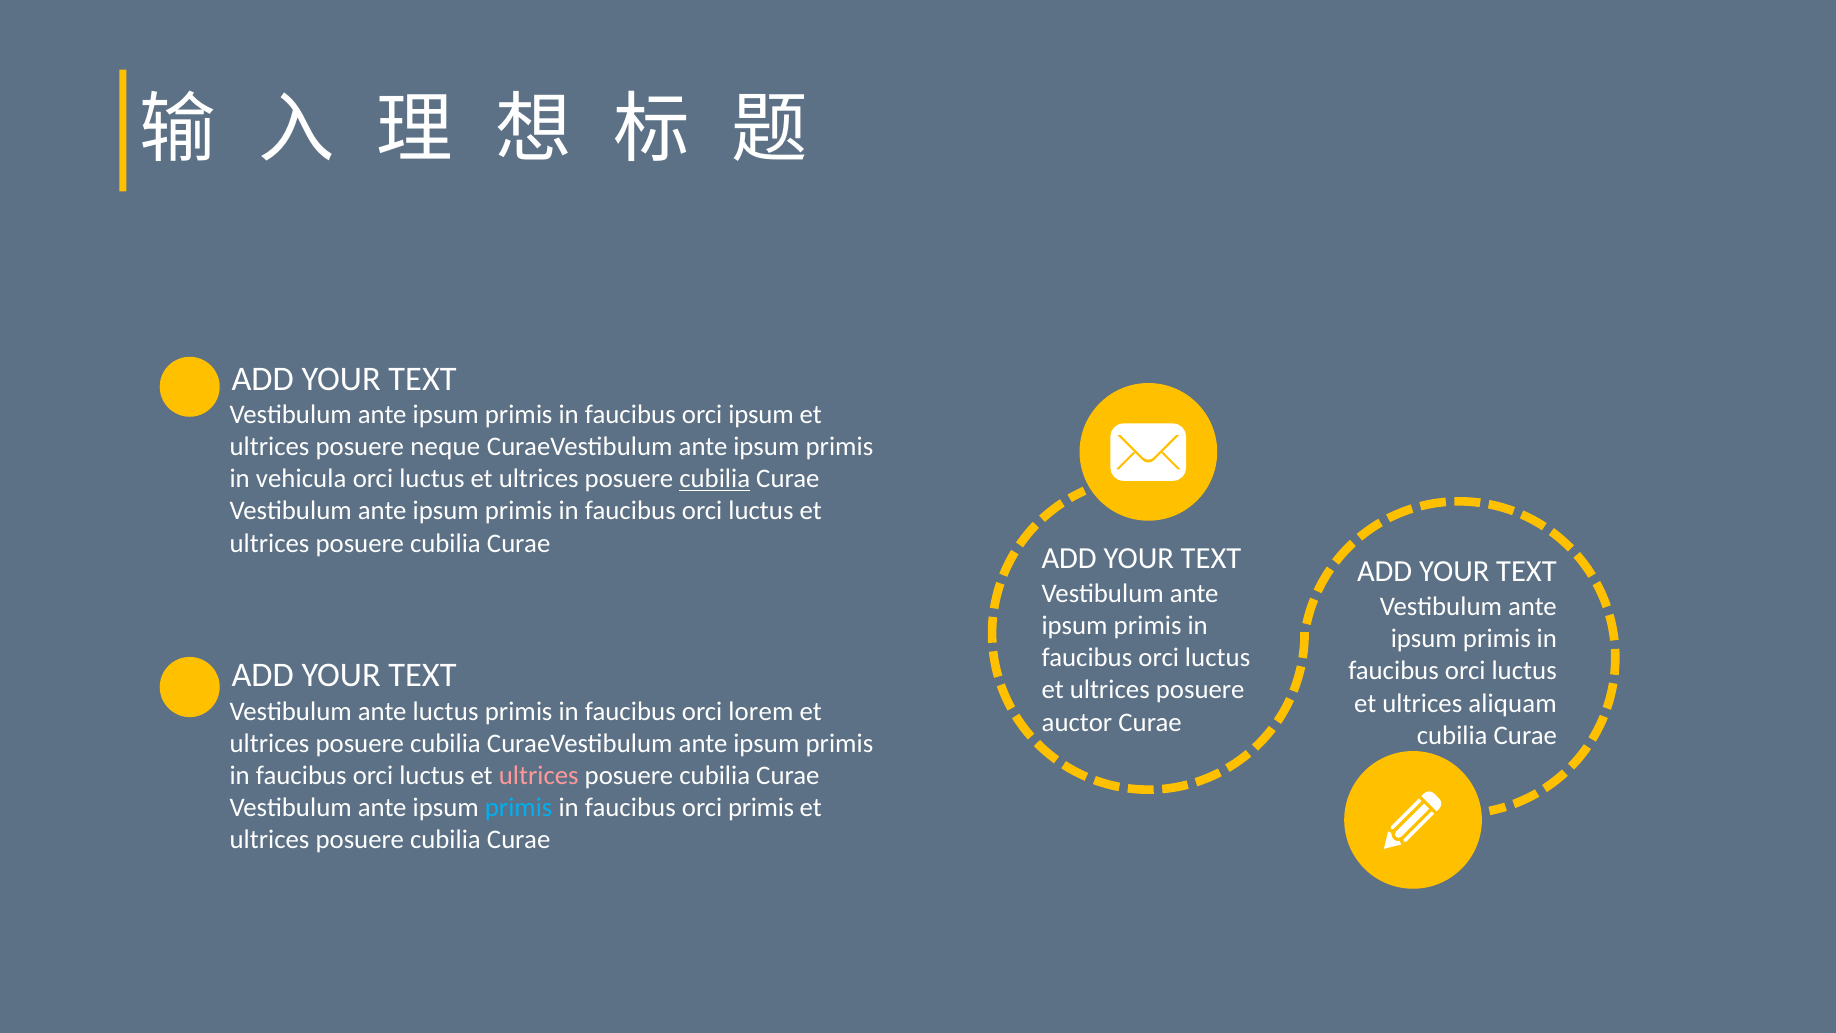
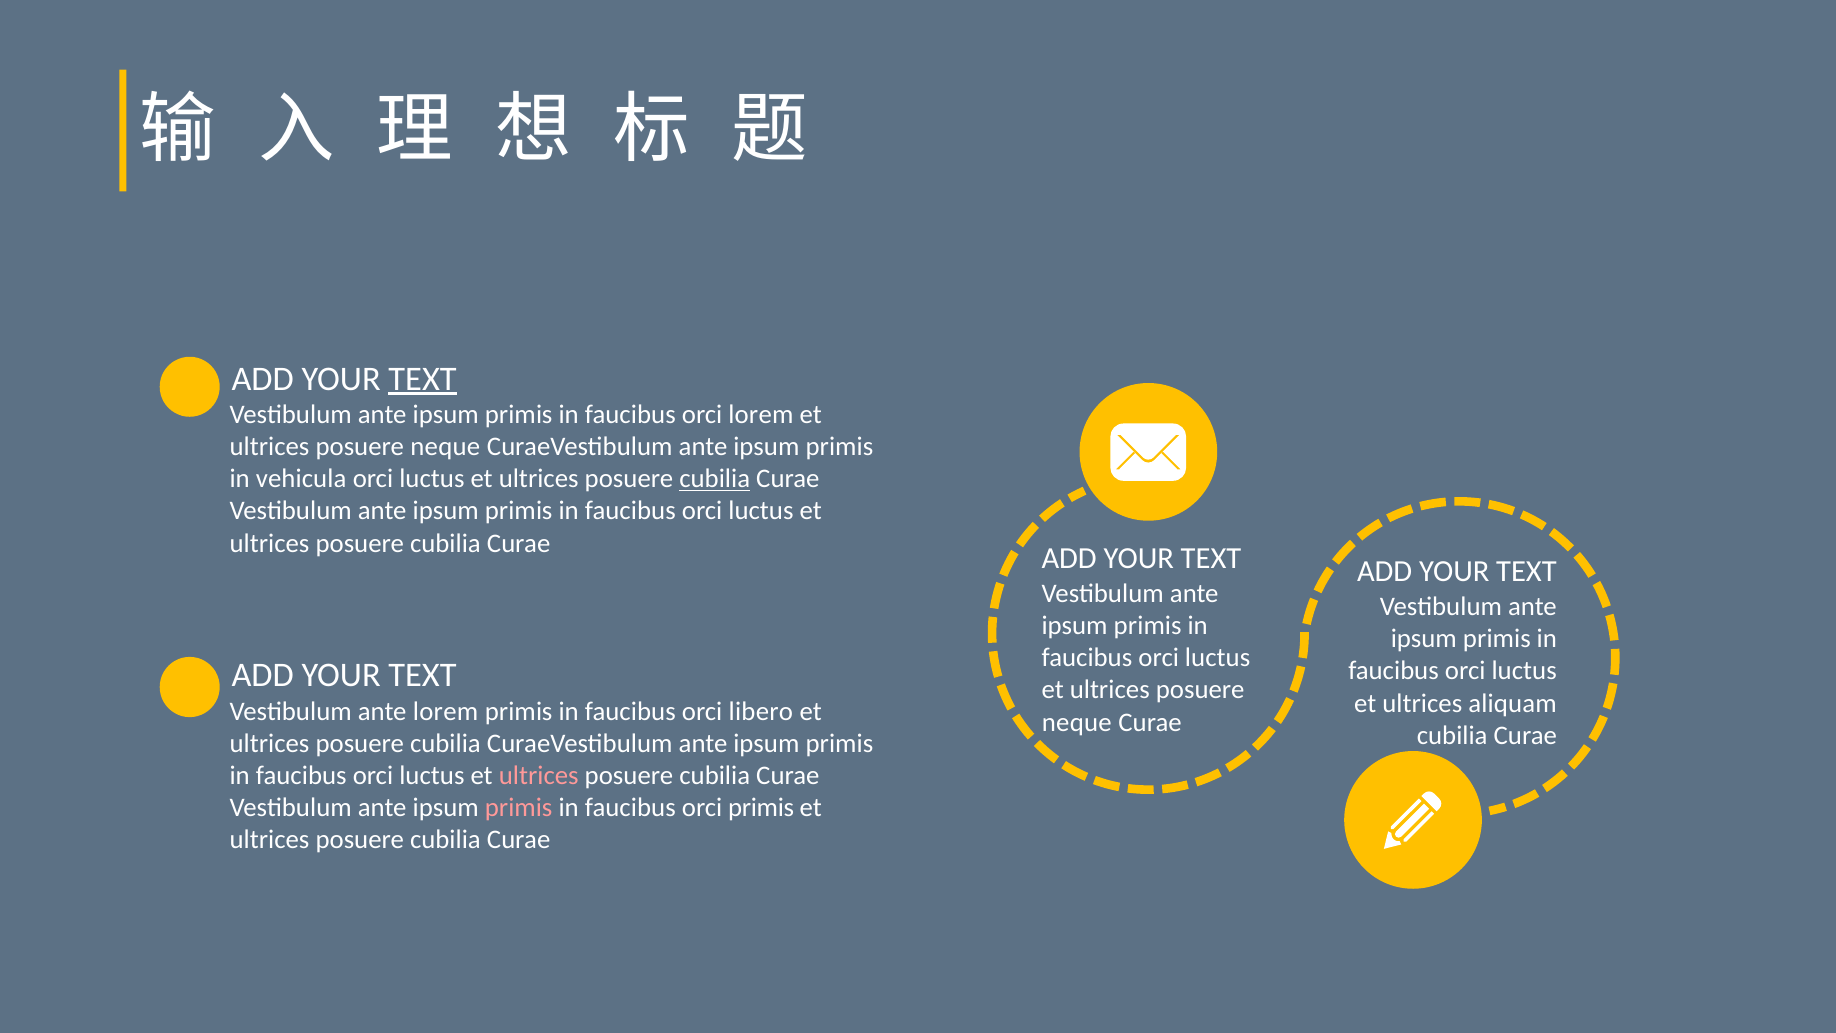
TEXT at (423, 379) underline: none -> present
orci ipsum: ipsum -> lorem
ante luctus: luctus -> lorem
lorem: lorem -> libero
auctor at (1077, 722): auctor -> neque
primis at (519, 807) colour: light blue -> pink
